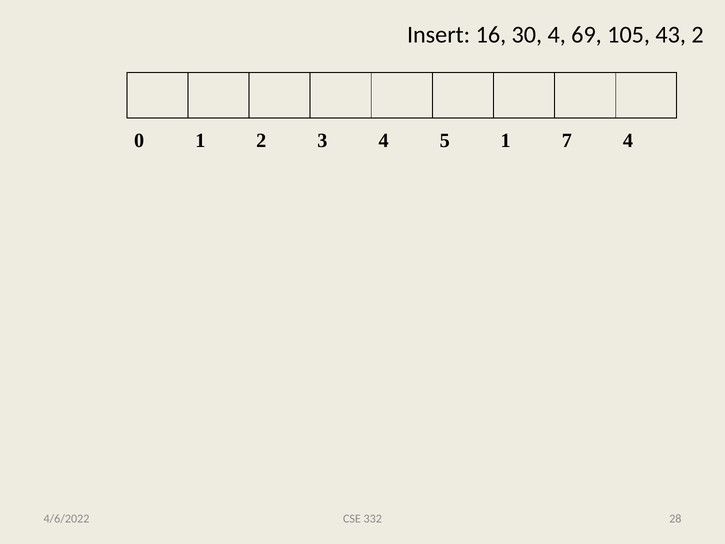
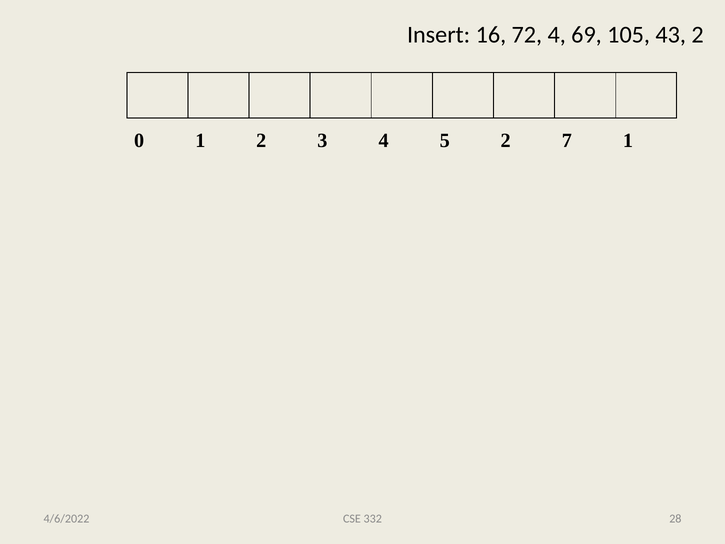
30: 30 -> 72
5 1: 1 -> 2
7 4: 4 -> 1
